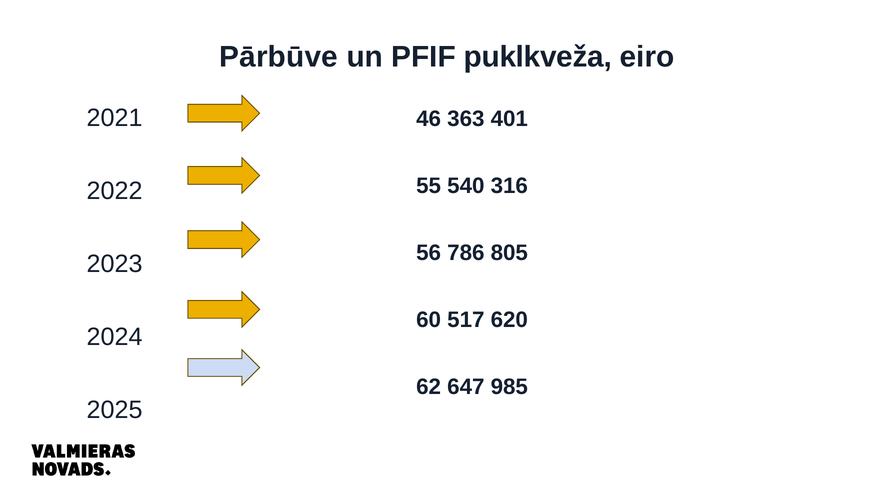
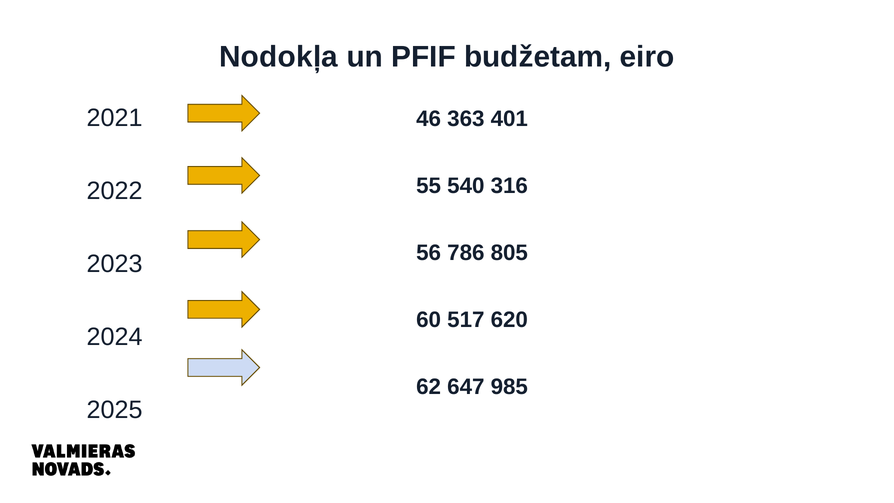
Pārbūve: Pārbūve -> Nodokļa
puklkveža: puklkveža -> budžetam
